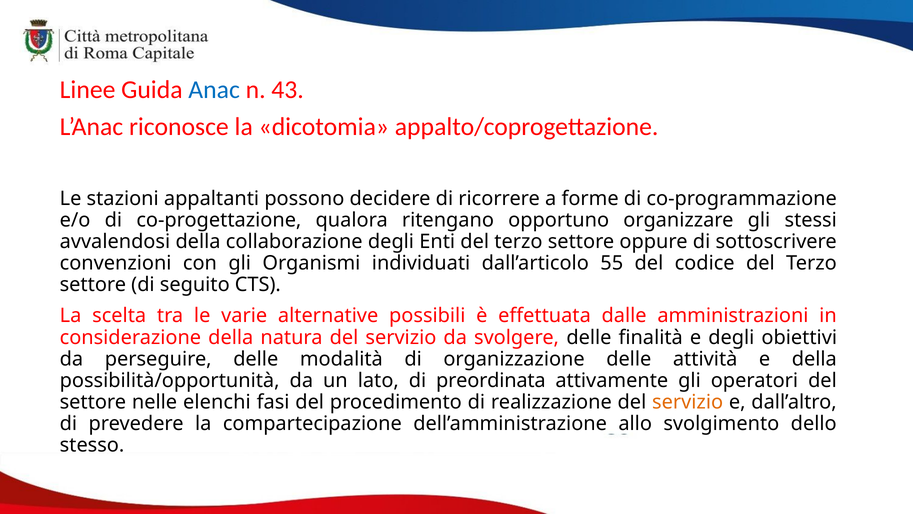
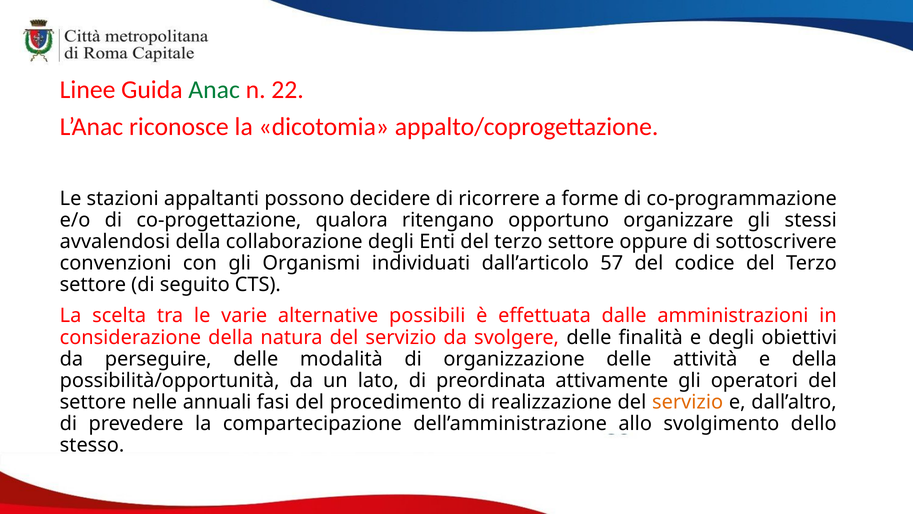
Anac colour: blue -> green
43: 43 -> 22
55: 55 -> 57
elenchi: elenchi -> annuali
